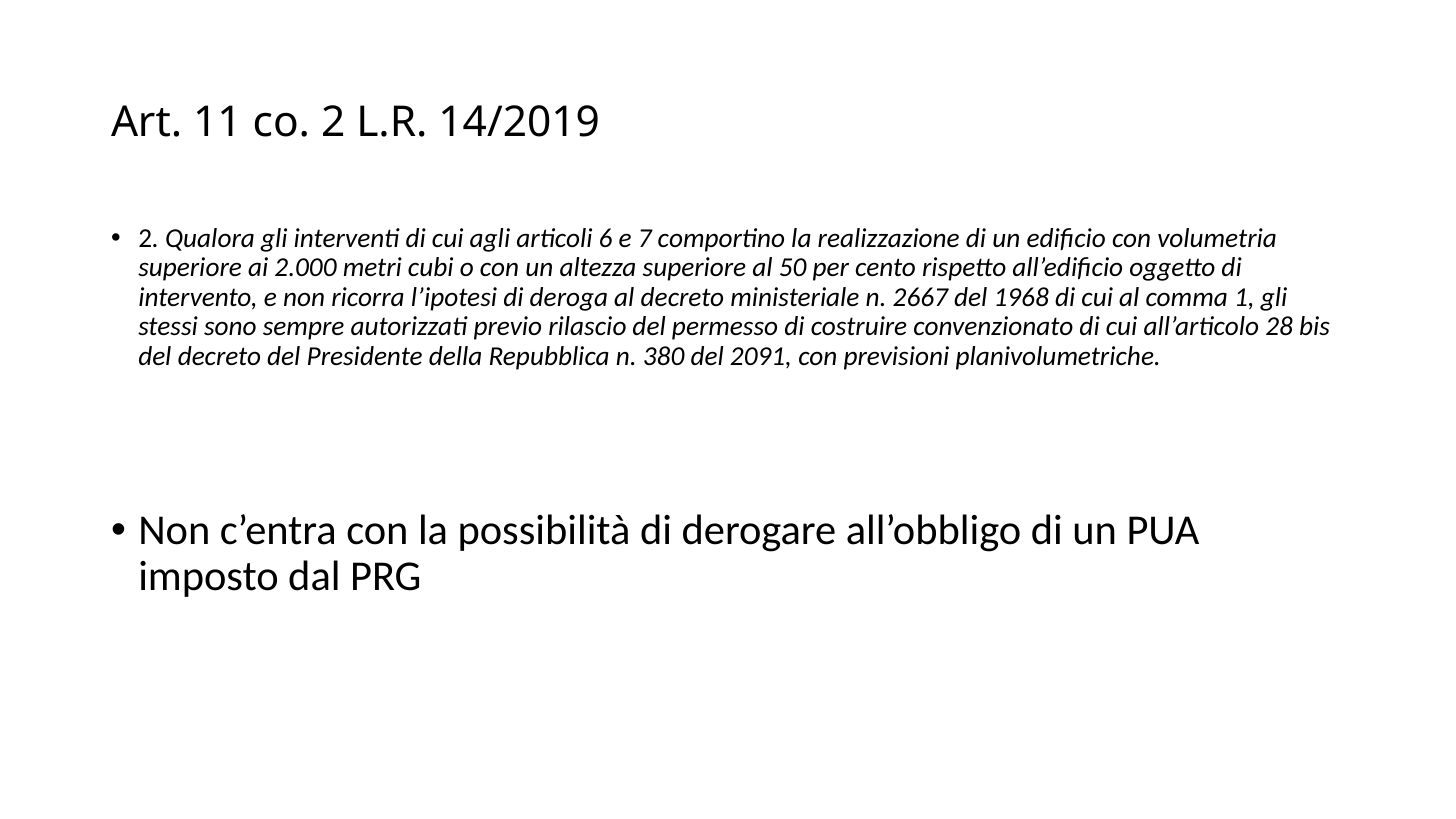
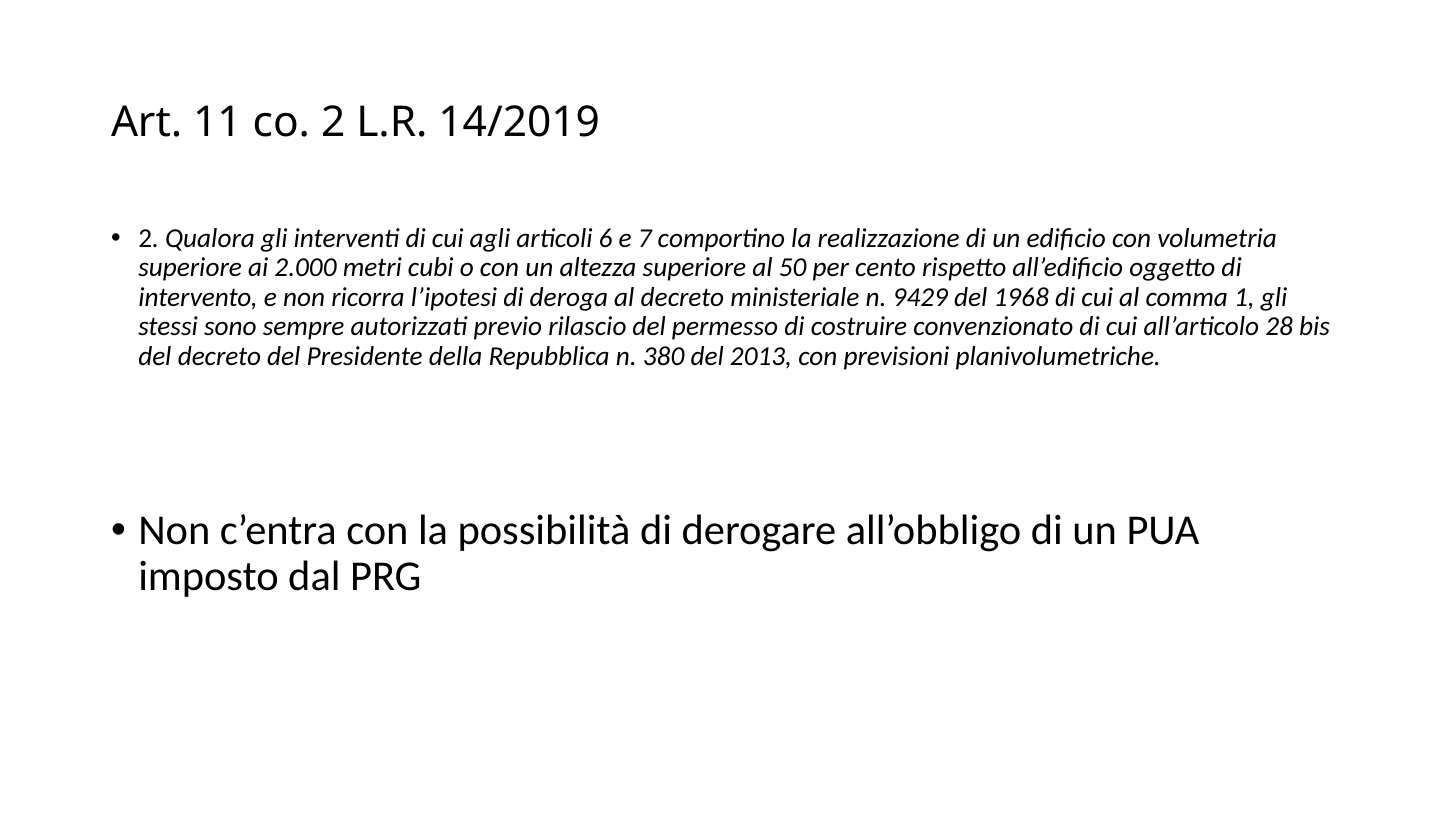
2667: 2667 -> 9429
2091: 2091 -> 2013
